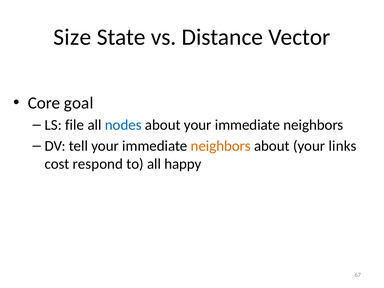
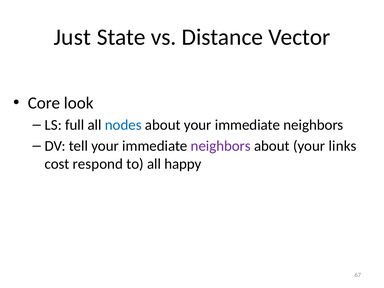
Size: Size -> Just
goal: goal -> look
file: file -> full
neighbors at (221, 146) colour: orange -> purple
